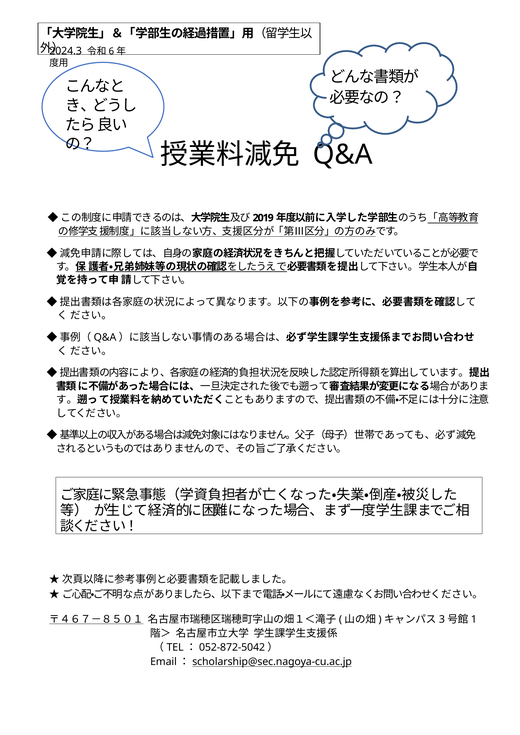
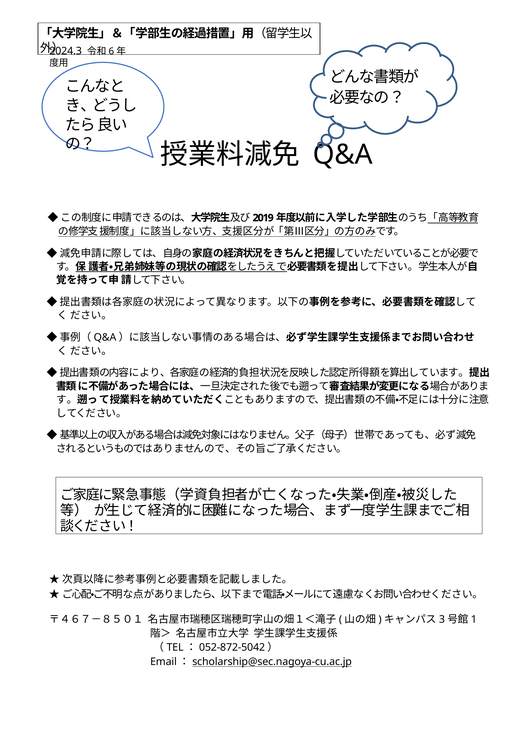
〒４６７－８５０１ underline: present -> none
